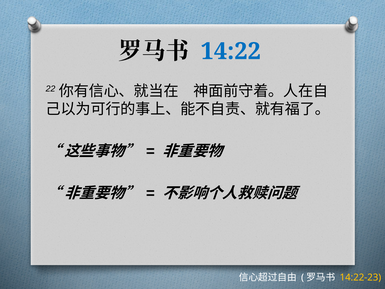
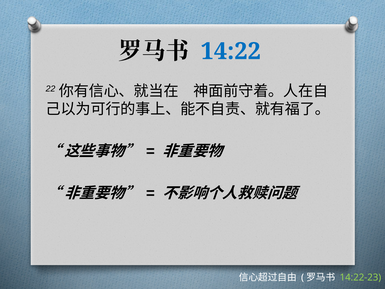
14:22-23 colour: yellow -> light green
